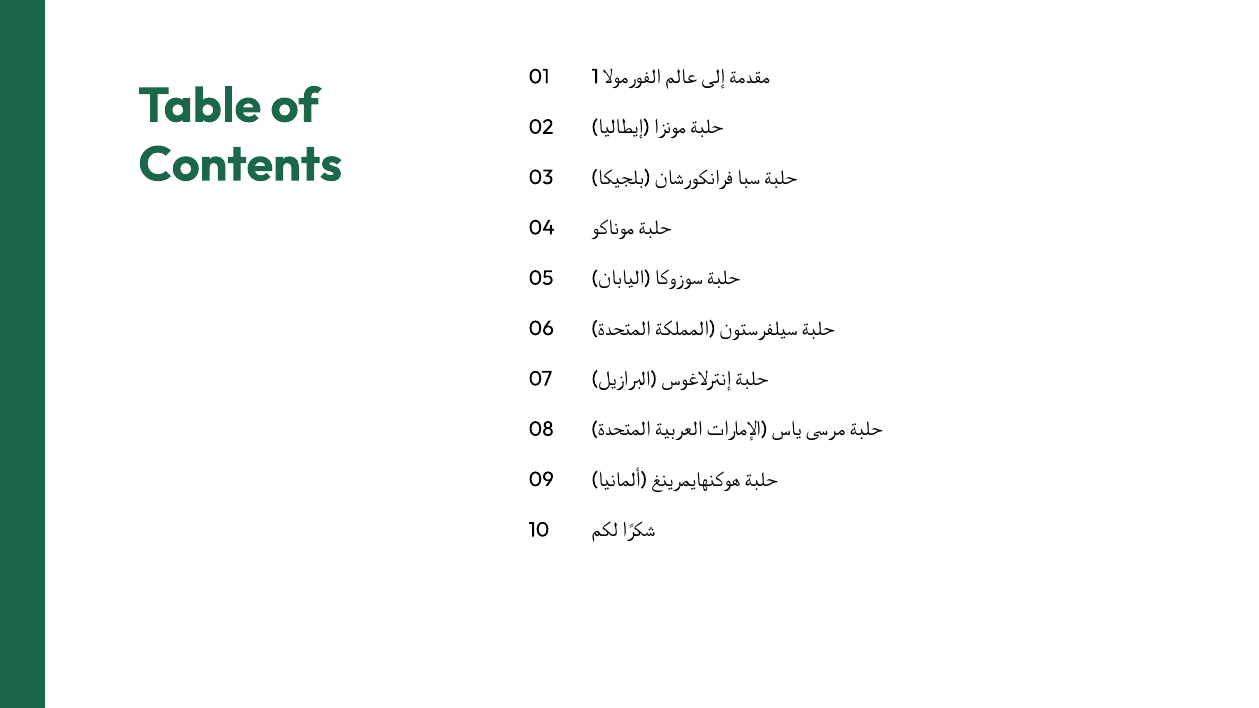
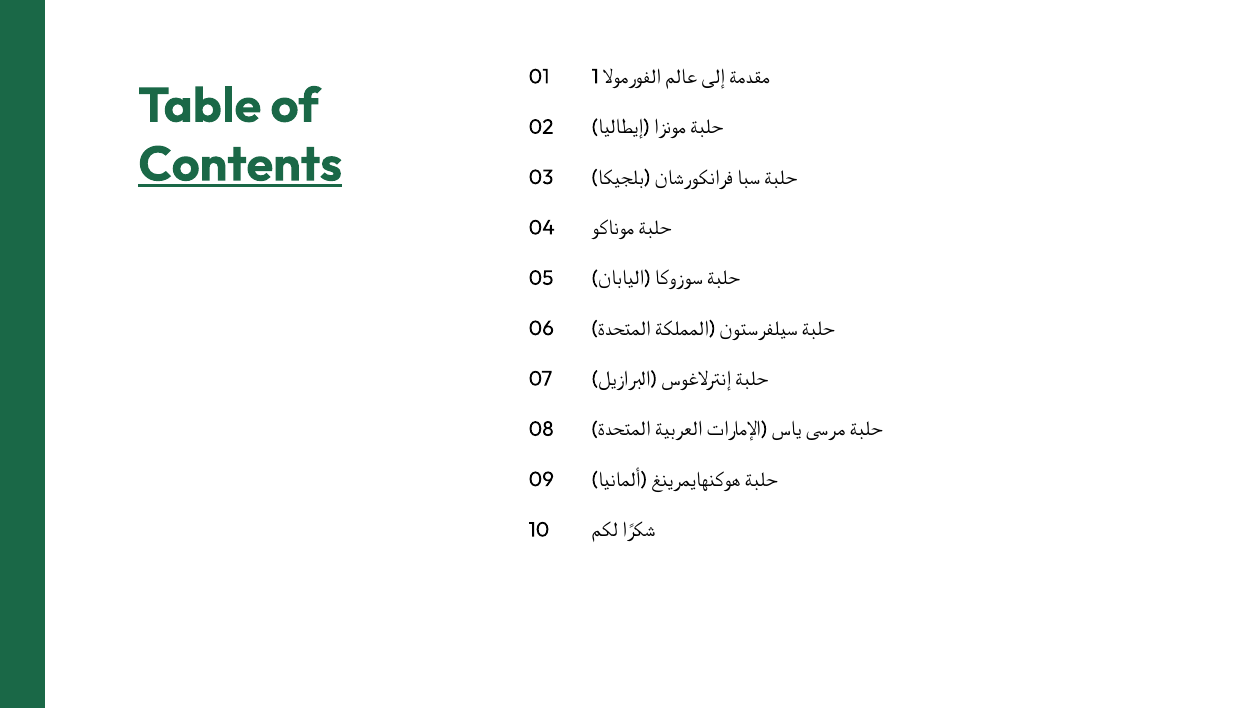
Contents underline: none -> present
